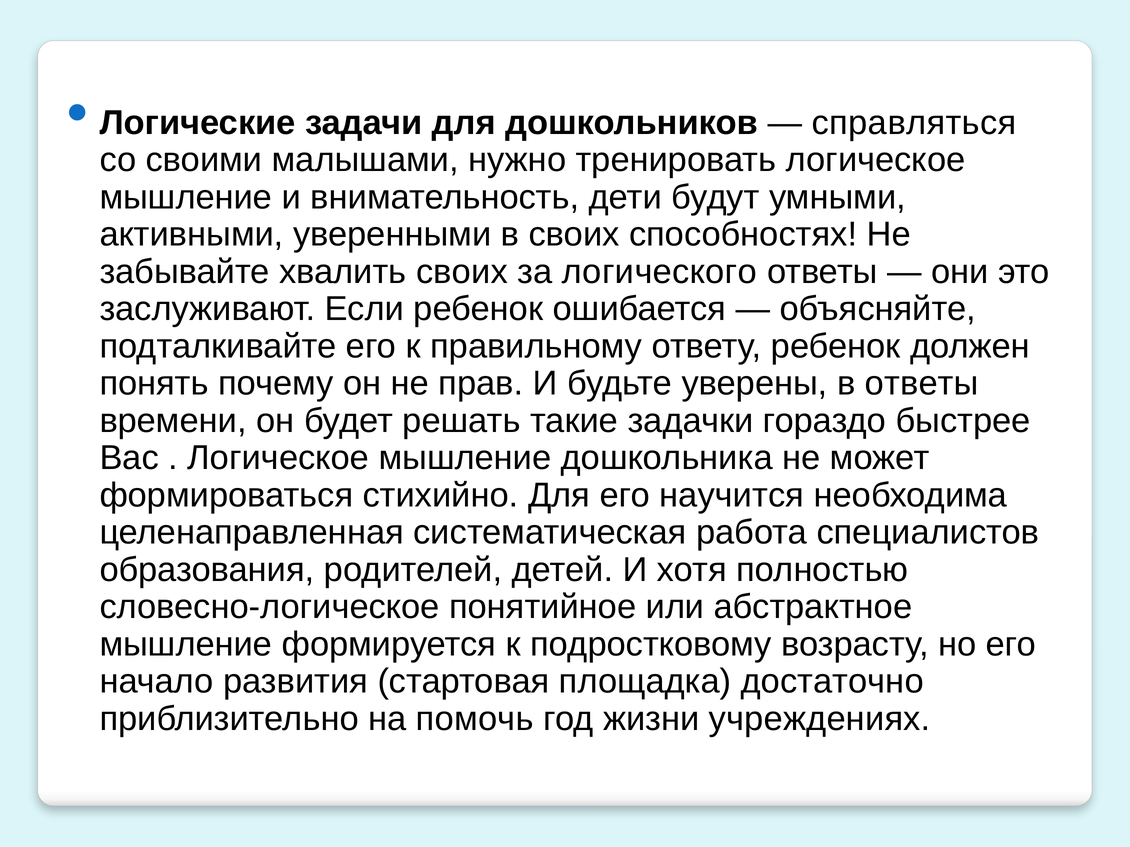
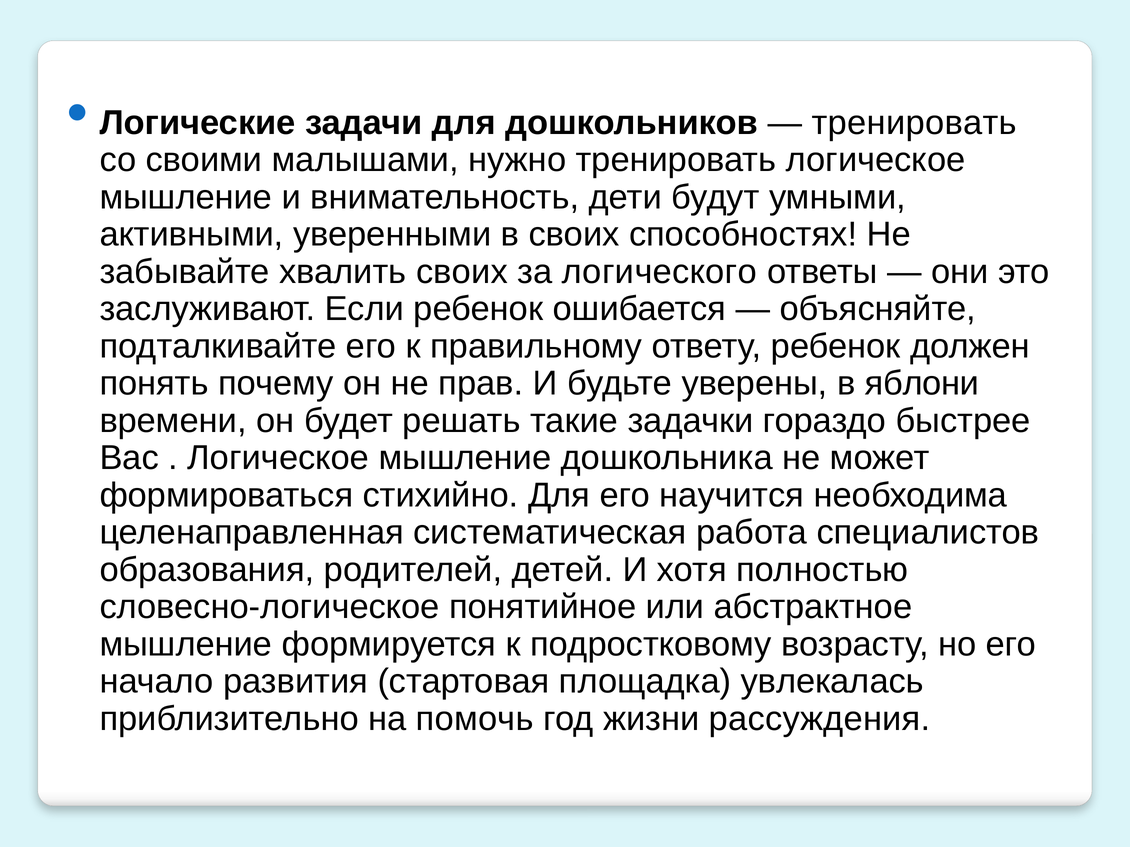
справляться at (914, 123): справляться -> тренировать
в ответы: ответы -> яблони
достаточно: достаточно -> увлекалась
учреждениях: учреждениях -> рассуждения
